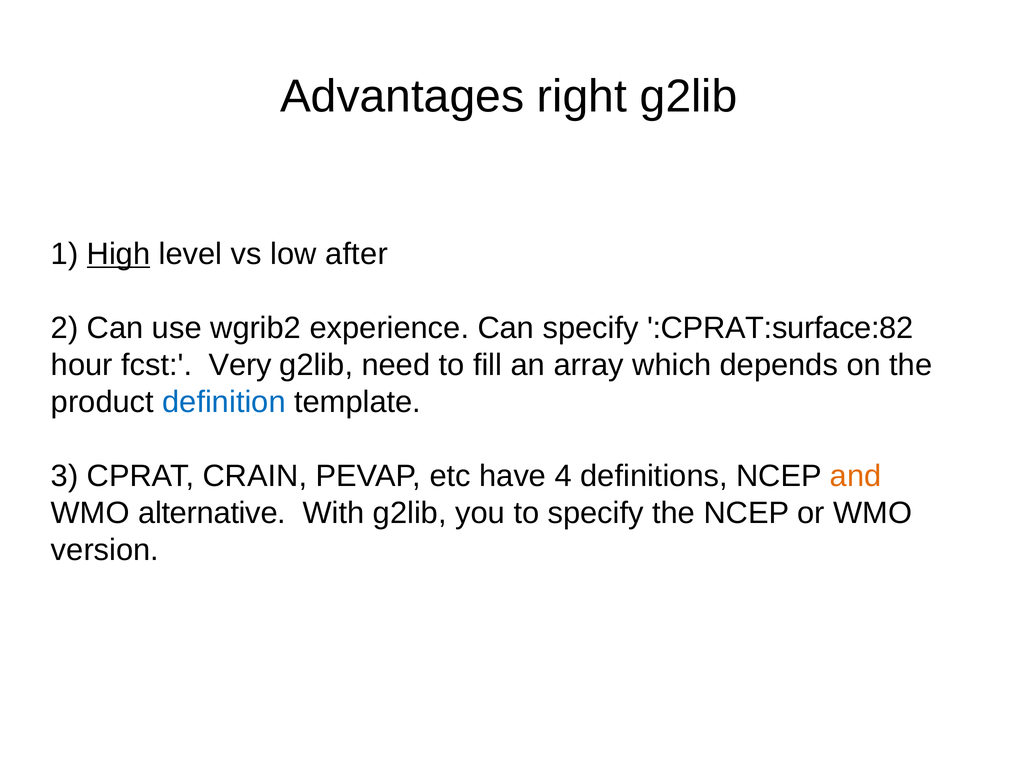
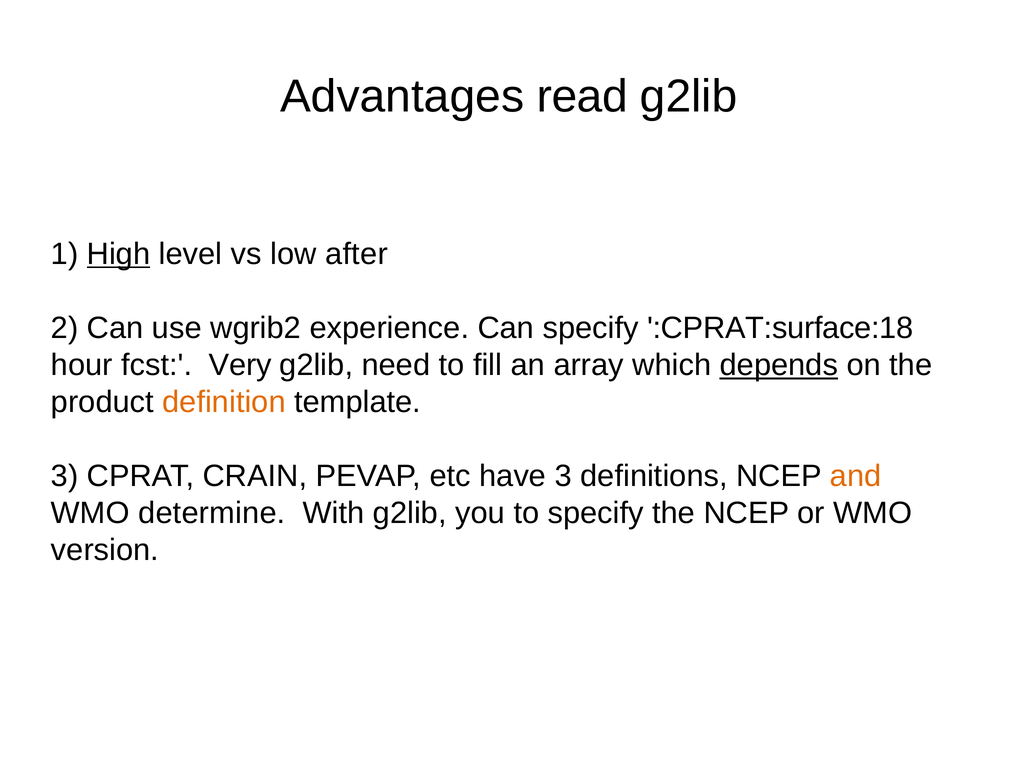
right: right -> read
:CPRAT:surface:82: :CPRAT:surface:82 -> :CPRAT:surface:18
depends underline: none -> present
definition colour: blue -> orange
have 4: 4 -> 3
alternative: alternative -> determine
